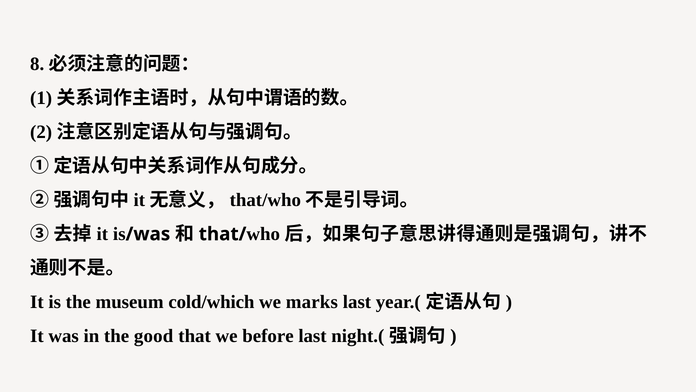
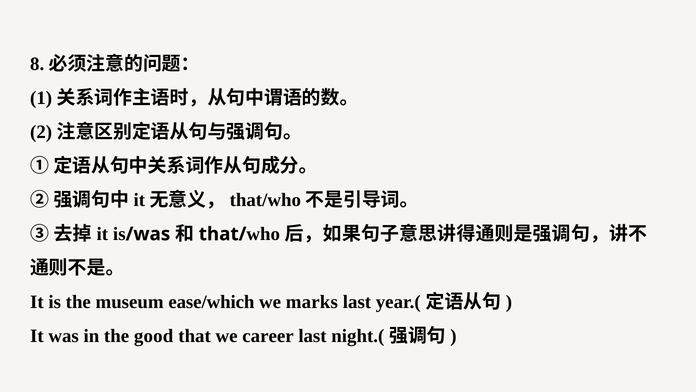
cold/which: cold/which -> ease/which
before: before -> career
